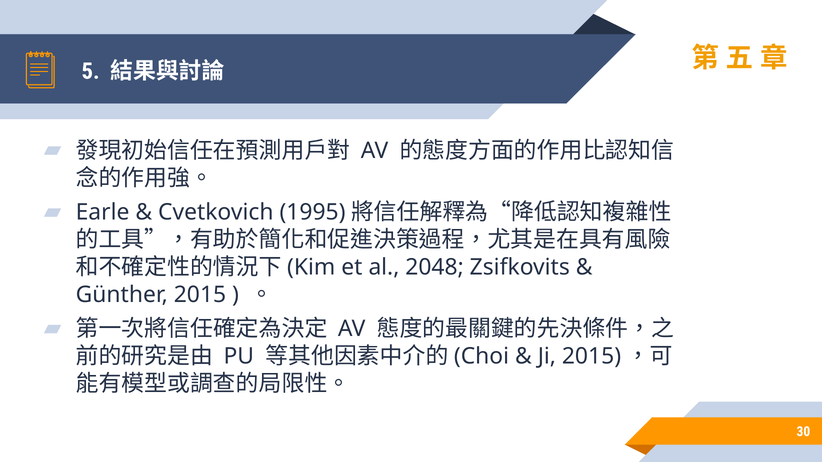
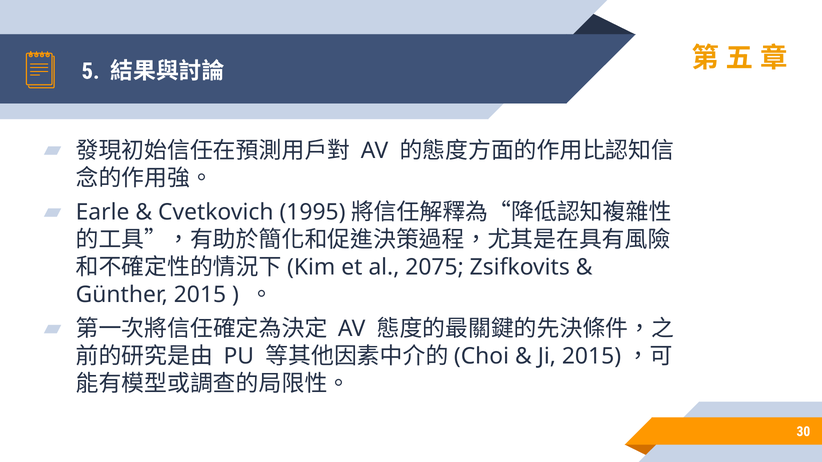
2048: 2048 -> 2075
